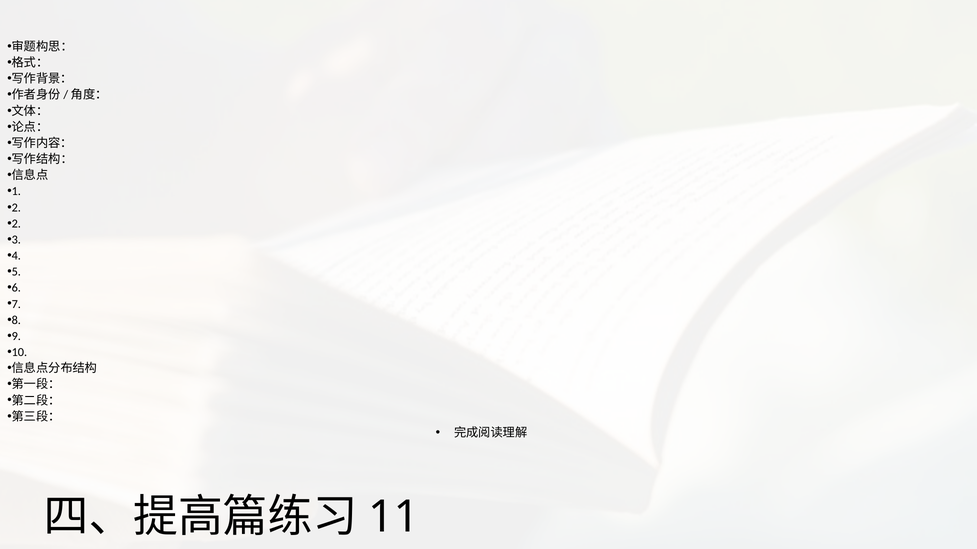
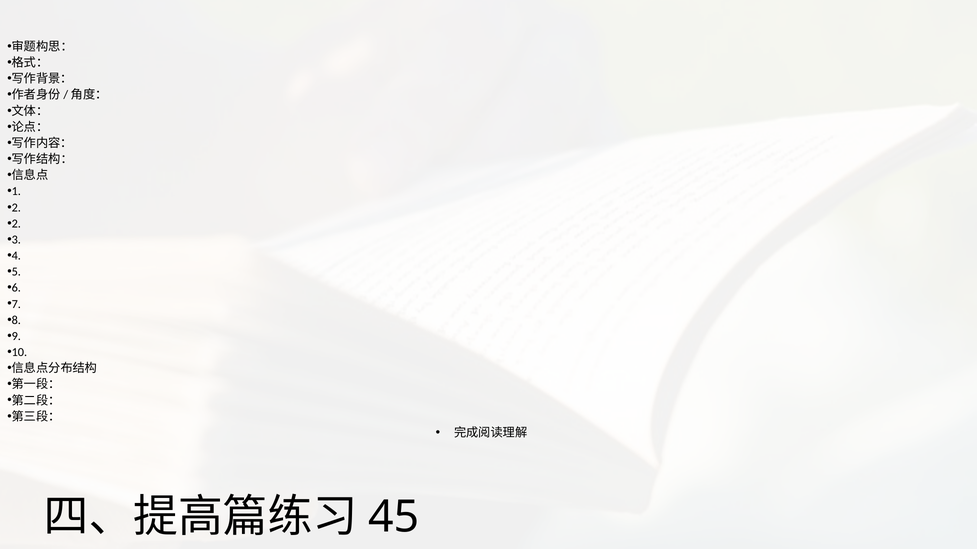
11: 11 -> 45
